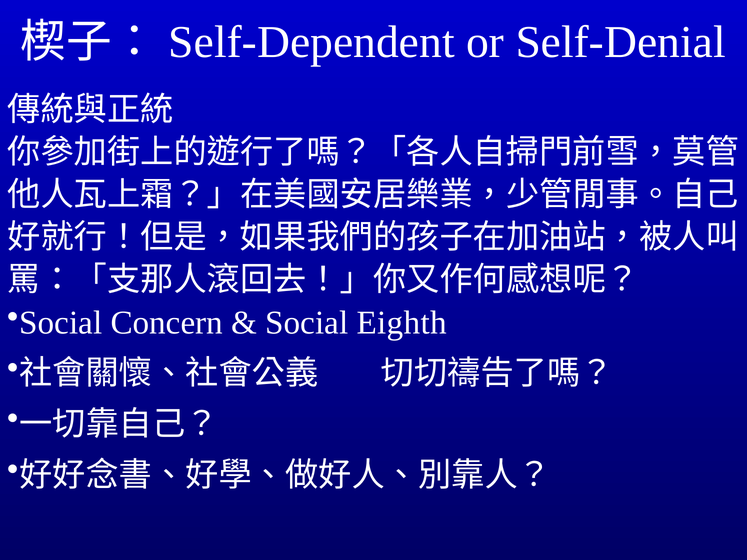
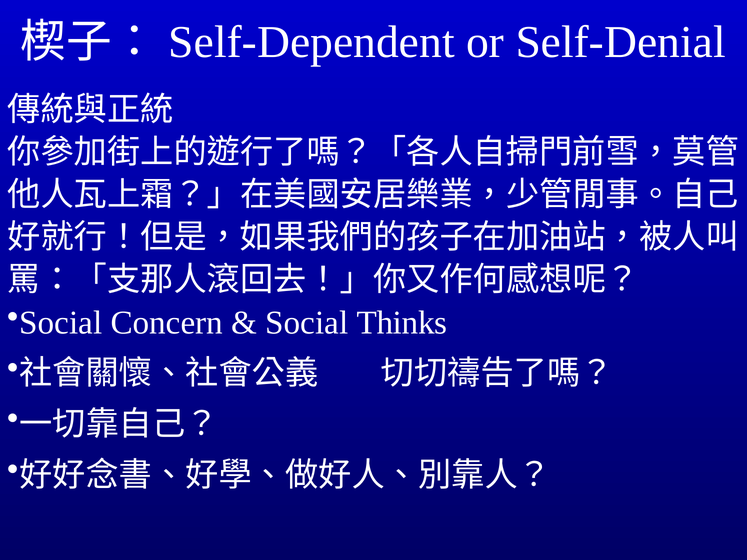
Eighth: Eighth -> Thinks
